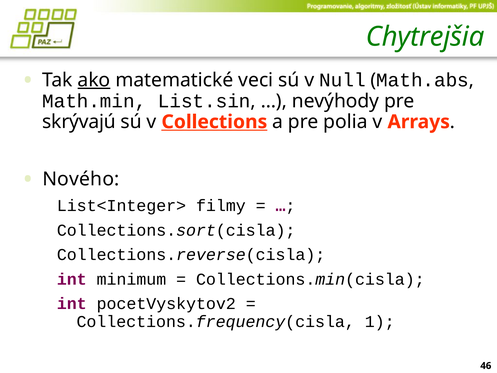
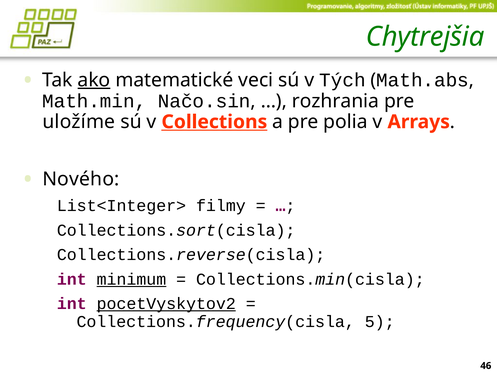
Null: Null -> Tých
List.sin: List.sin -> Načo.sin
nevýhody: nevýhody -> rozhrania
skrývajú: skrývajú -> uložíme
minimum underline: none -> present
pocetVyskytov2 underline: none -> present
1: 1 -> 5
